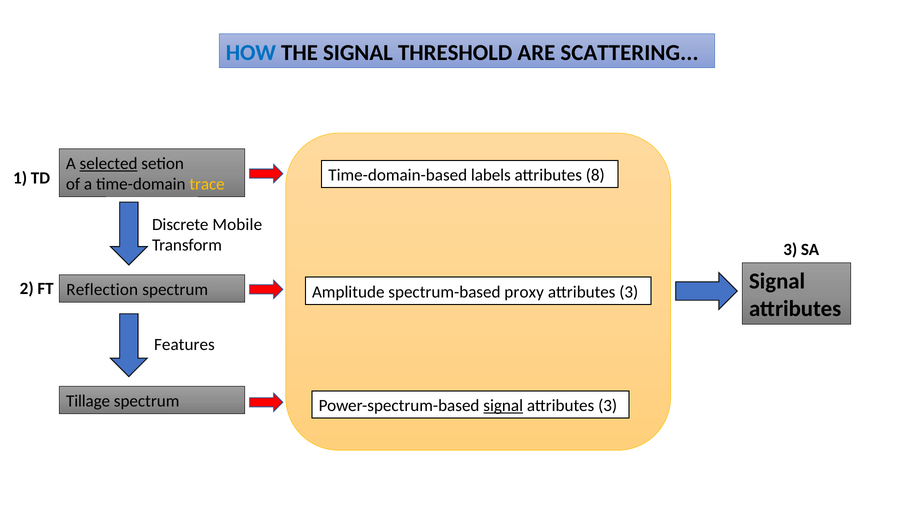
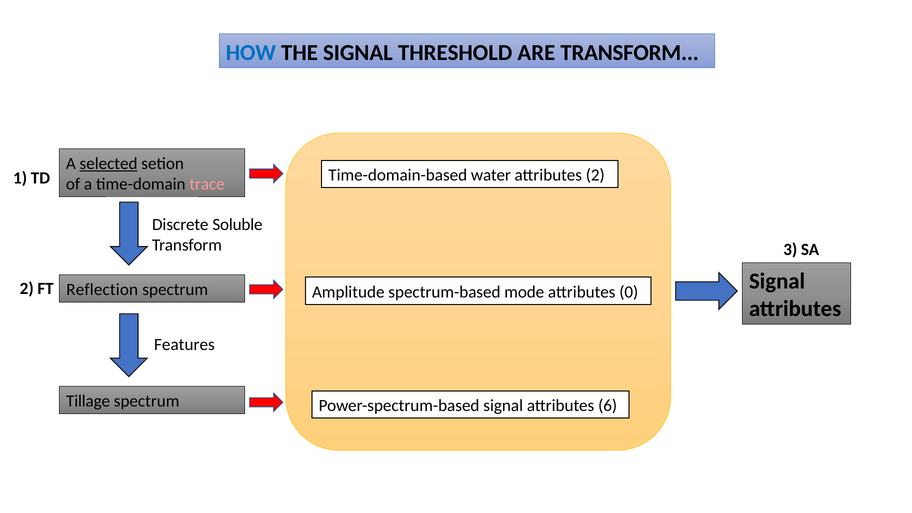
ARE SCATTERING: SCATTERING -> TRANSFORM
labels: labels -> water
attributes 8: 8 -> 2
trace colour: yellow -> pink
Mobile: Mobile -> Soluble
proxy: proxy -> mode
3 at (629, 292): 3 -> 0
signal at (503, 406) underline: present -> none
3 at (608, 406): 3 -> 6
